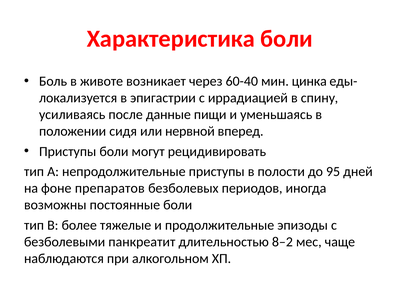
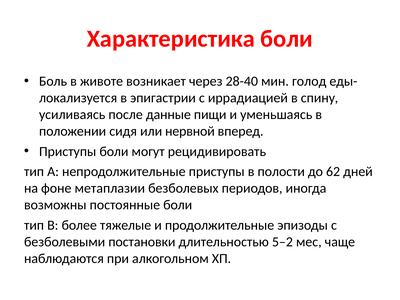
60-40: 60-40 -> 28-40
цинка: цинка -> голод
95: 95 -> 62
препаратов: препаратов -> метаплазии
панкреатит: панкреатит -> постановки
8–2: 8–2 -> 5–2
